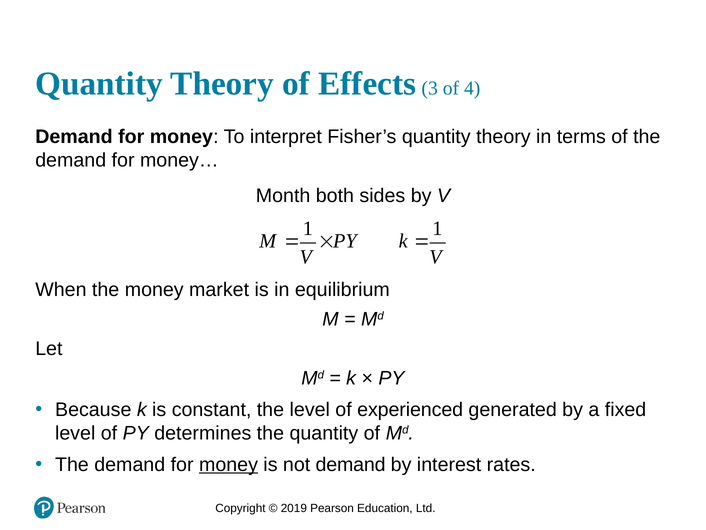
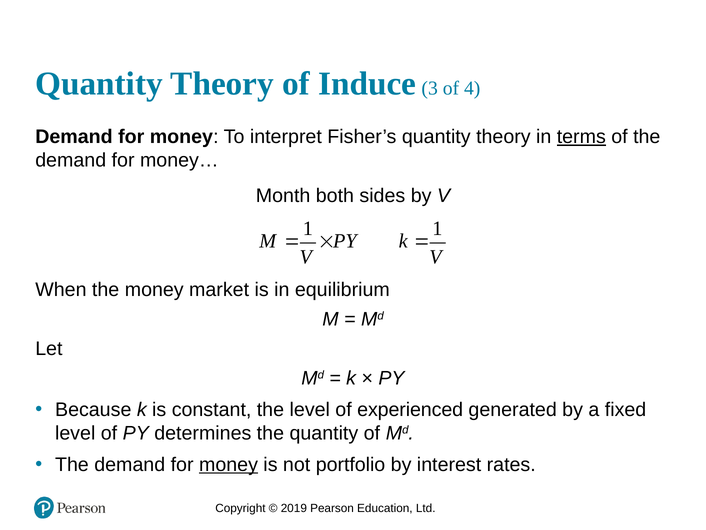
Effects: Effects -> Induce
terms underline: none -> present
not demand: demand -> portfolio
